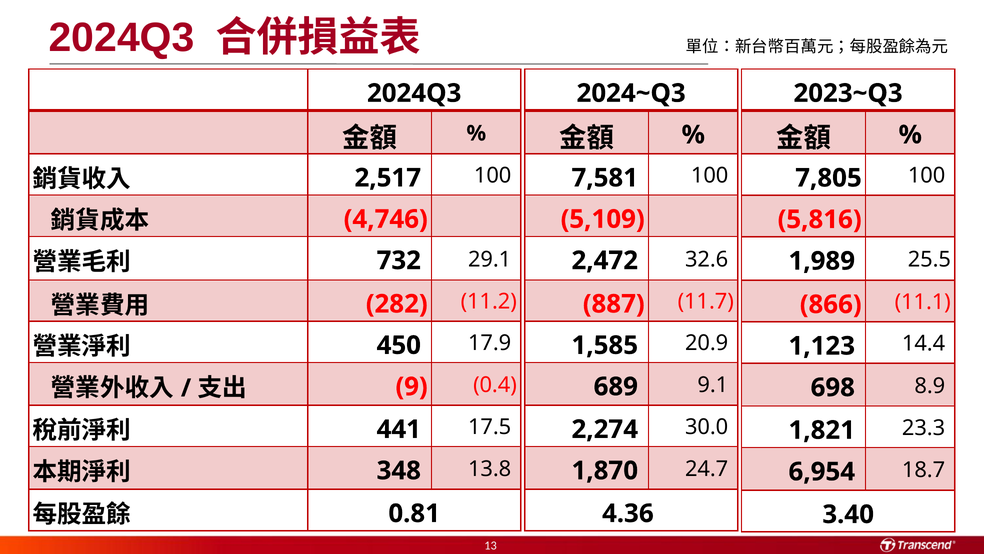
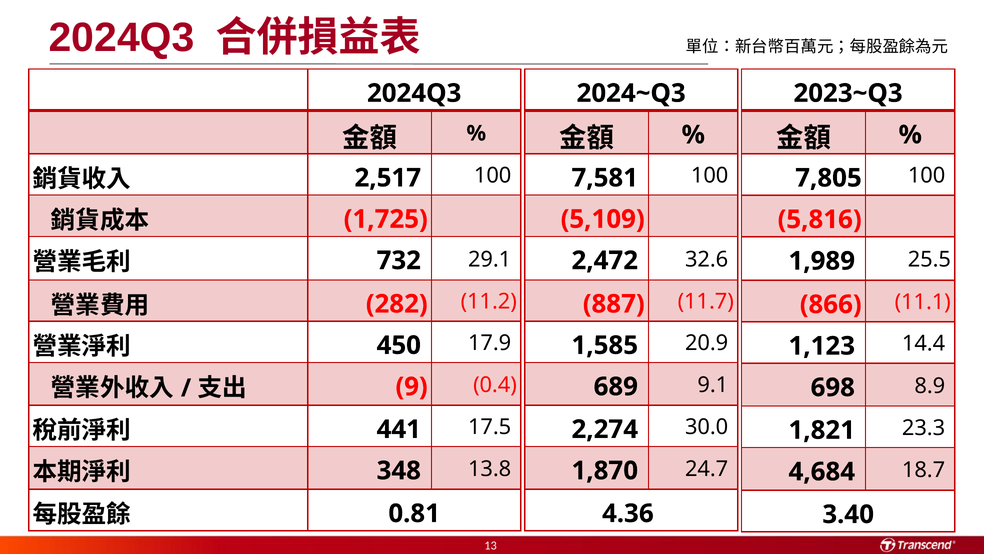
4,746: 4,746 -> 1,725
6,954: 6,954 -> 4,684
